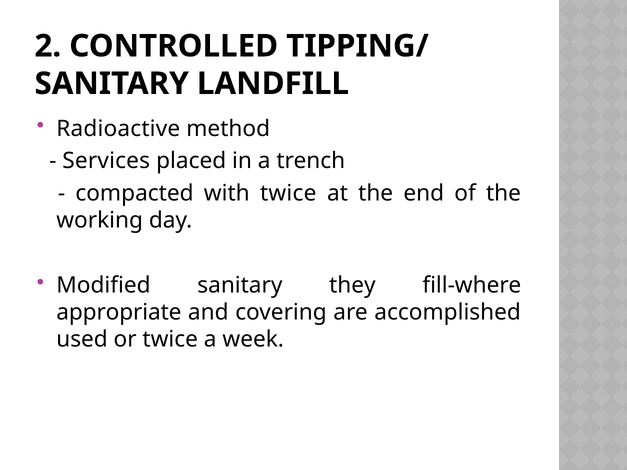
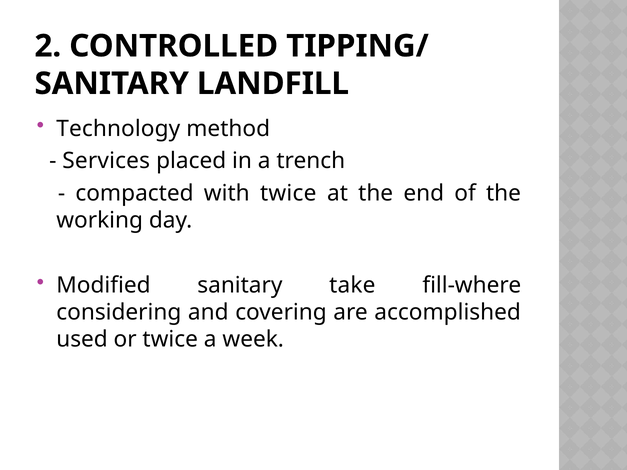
Radioactive: Radioactive -> Technology
they: they -> take
appropriate: appropriate -> considering
